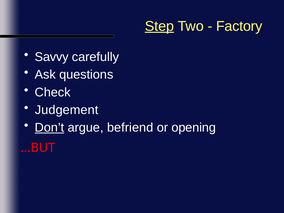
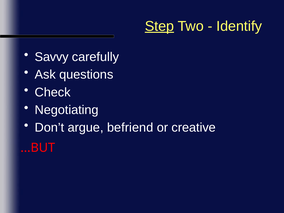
Factory: Factory -> Identify
Judgement: Judgement -> Negotiating
Don’t underline: present -> none
opening: opening -> creative
